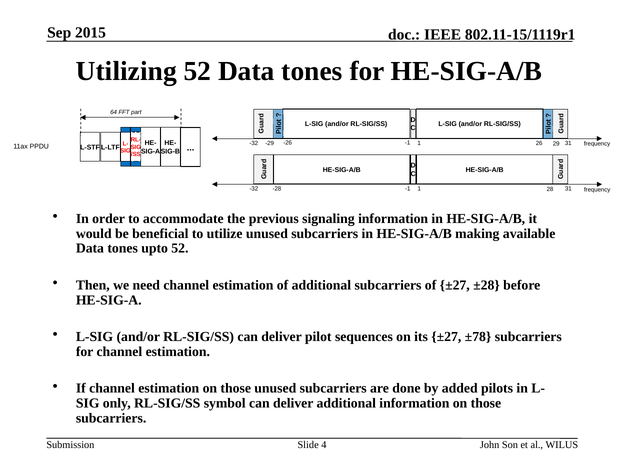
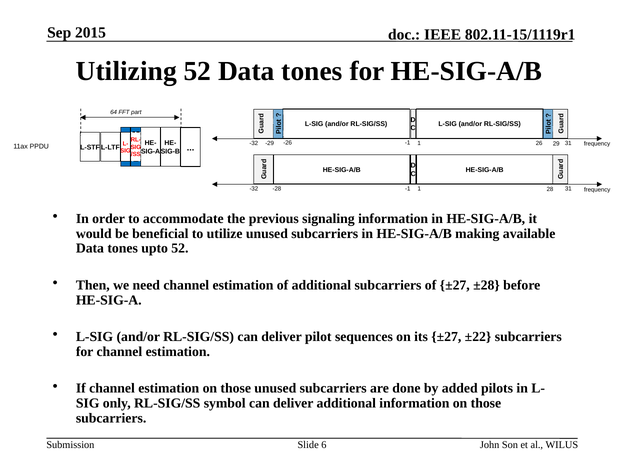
±78: ±78 -> ±22
4: 4 -> 6
